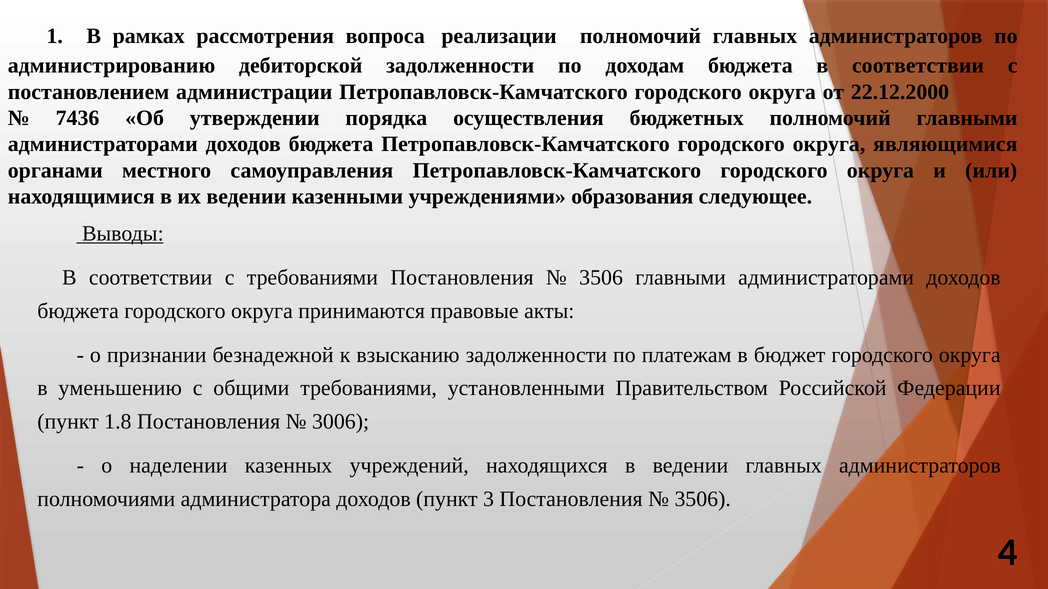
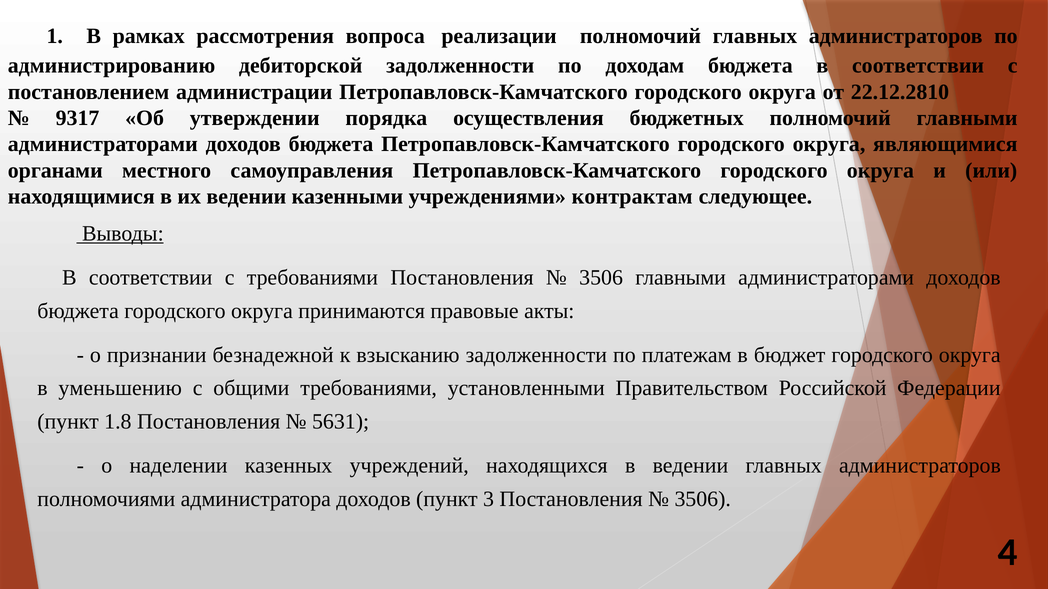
22.12.2000: 22.12.2000 -> 22.12.2810
7436: 7436 -> 9317
образования: образования -> контрактам
3006: 3006 -> 5631
